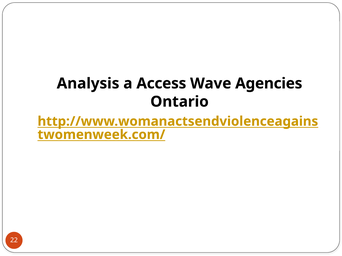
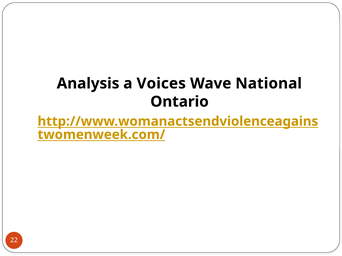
Access: Access -> Voices
Agencies: Agencies -> National
